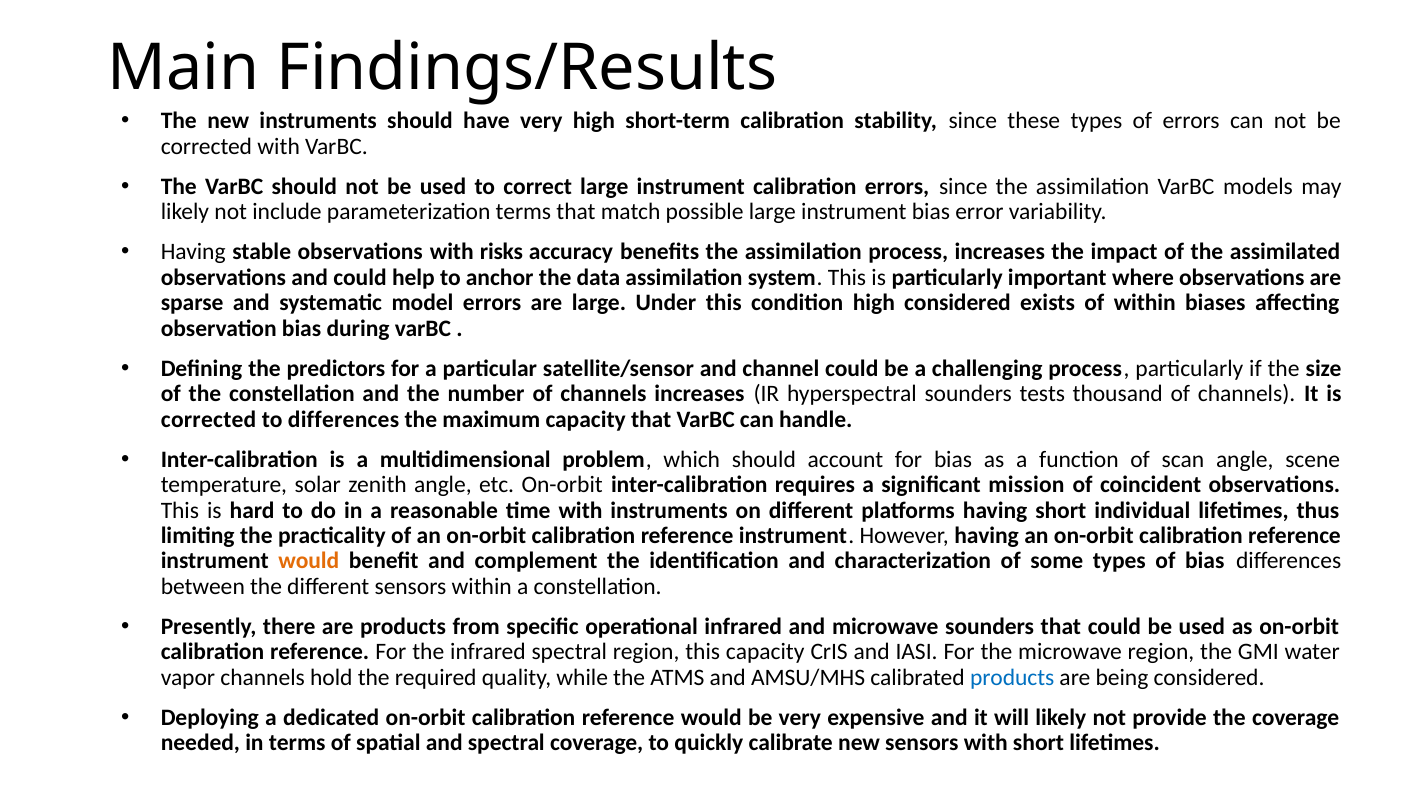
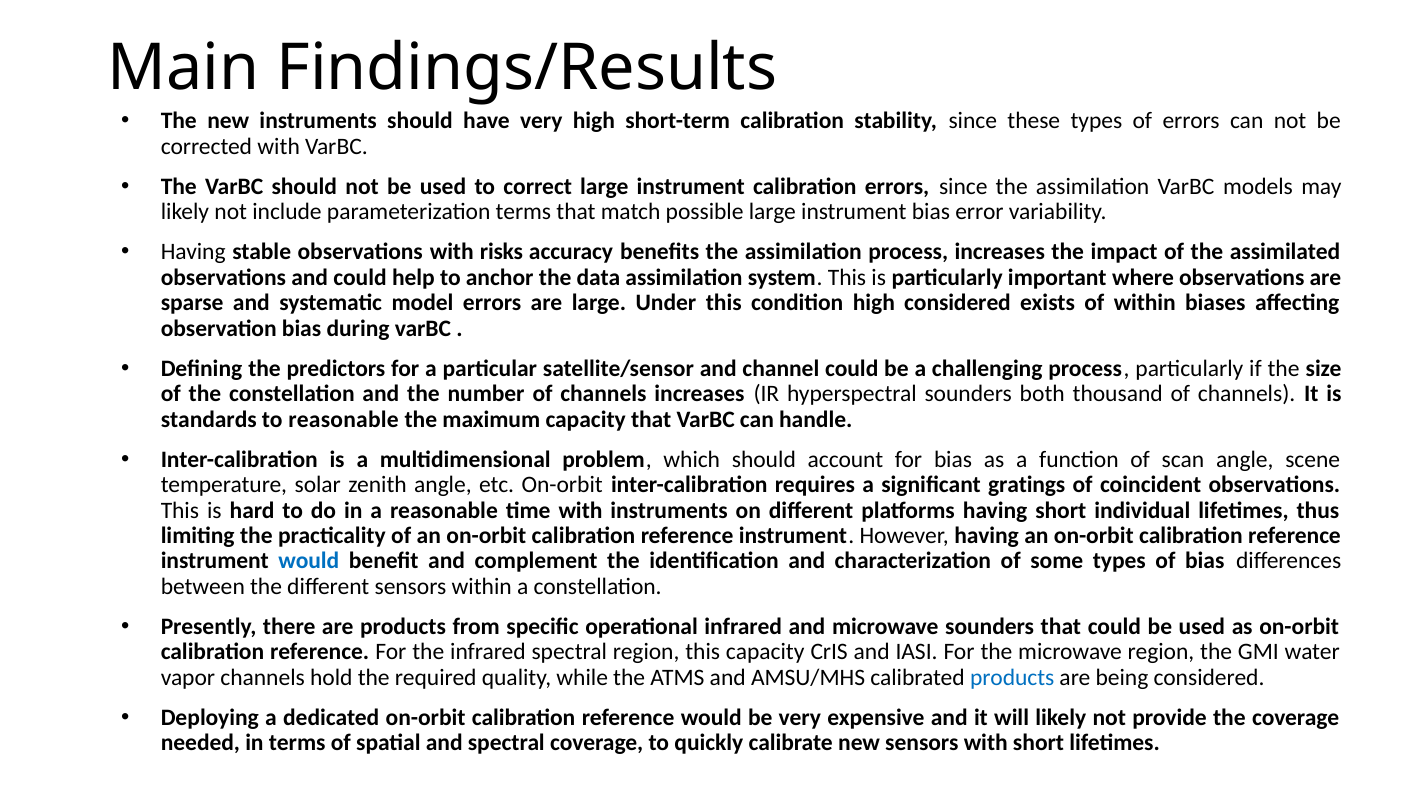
tests: tests -> both
corrected at (209, 419): corrected -> standards
to differences: differences -> reasonable
mission: mission -> gratings
would at (309, 561) colour: orange -> blue
